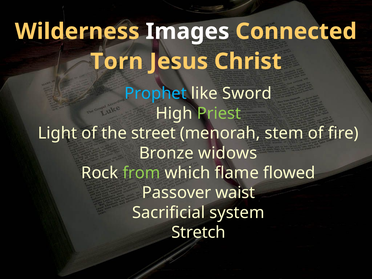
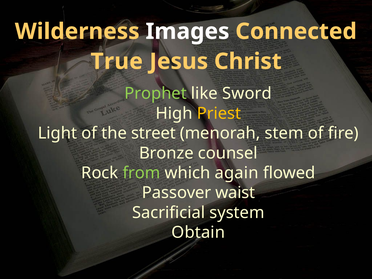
Torn: Torn -> True
Prophet colour: light blue -> light green
Priest colour: light green -> yellow
widows: widows -> counsel
flame: flame -> again
Stretch: Stretch -> Obtain
